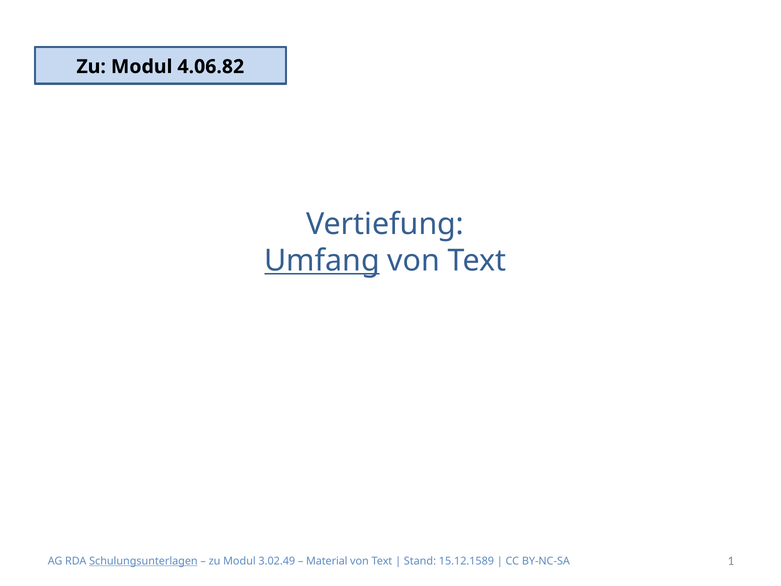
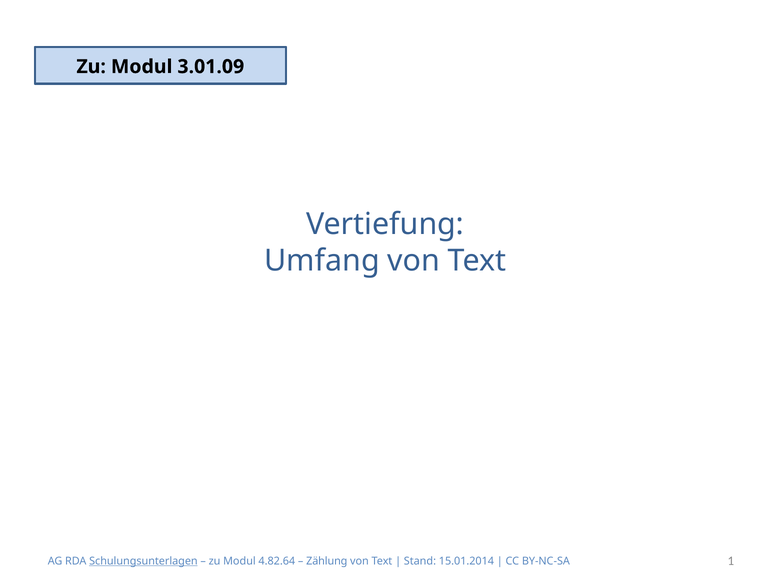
4.06.82: 4.06.82 -> 3.01.09
Umfang underline: present -> none
3.02.49: 3.02.49 -> 4.82.64
Material: Material -> Zählung
15.12.1589: 15.12.1589 -> 15.01.2014
